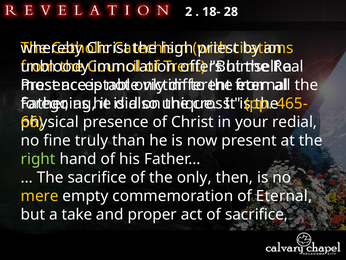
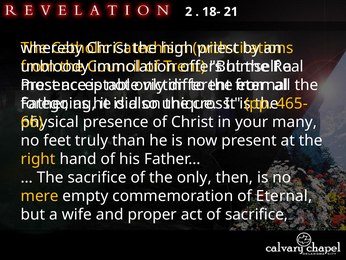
28: 28 -> 21
redial: redial -> many
fine: fine -> feet
right colour: light green -> yellow
take: take -> wife
